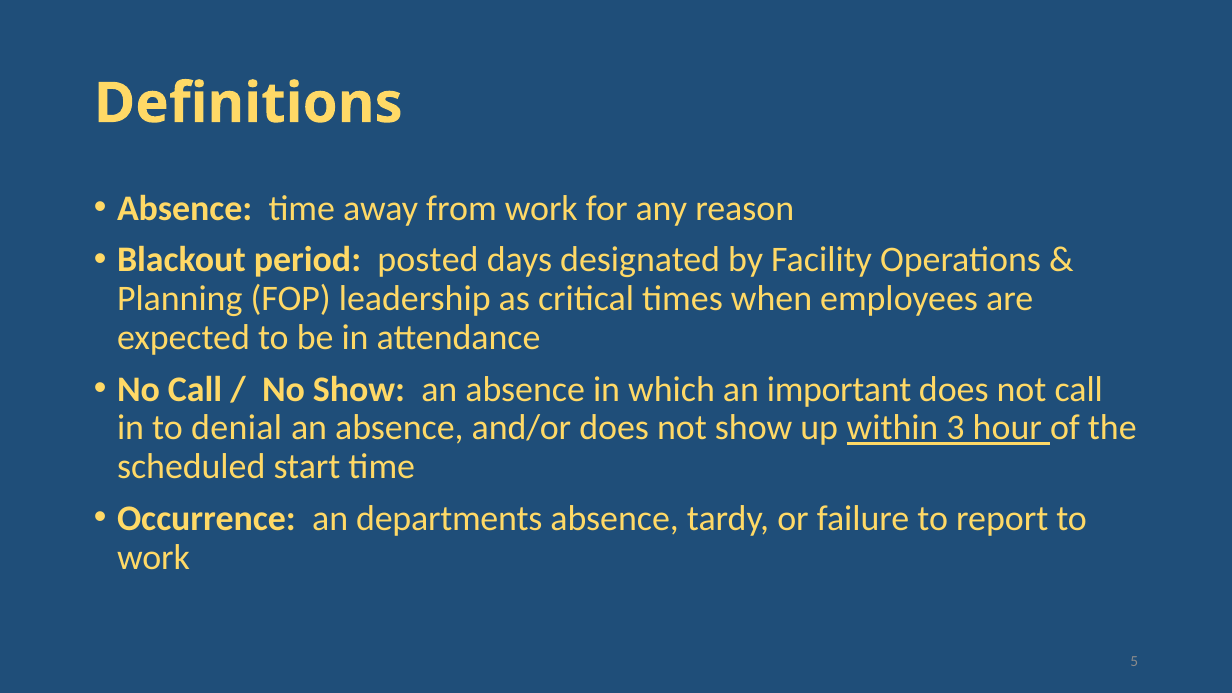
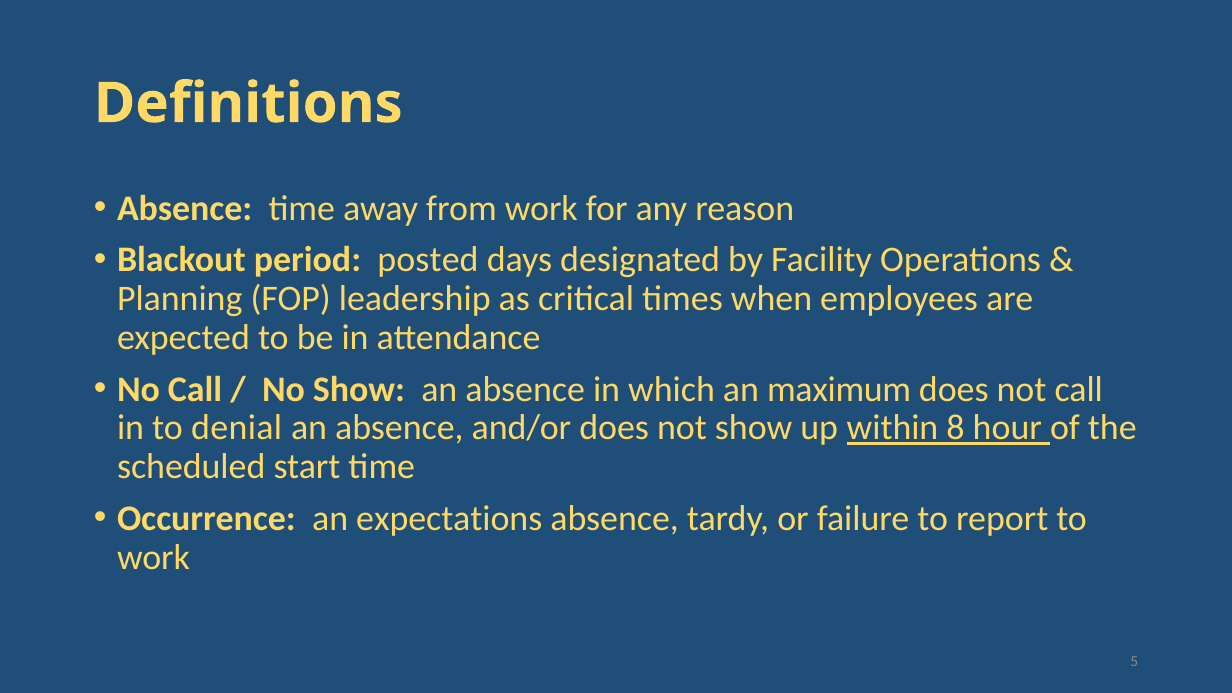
important: important -> maximum
3: 3 -> 8
departments: departments -> expectations
